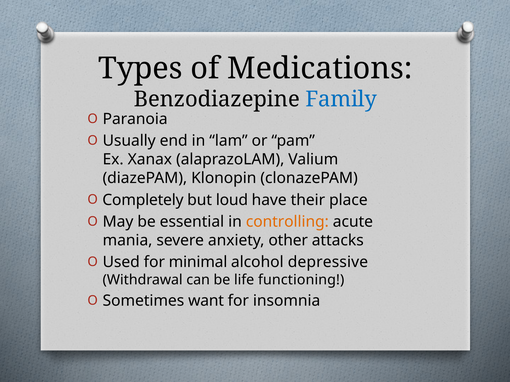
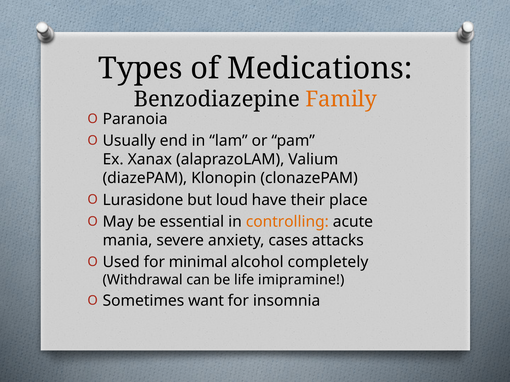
Family colour: blue -> orange
Completely: Completely -> Lurasidone
other: other -> cases
depressive: depressive -> completely
functioning: functioning -> imipramine
